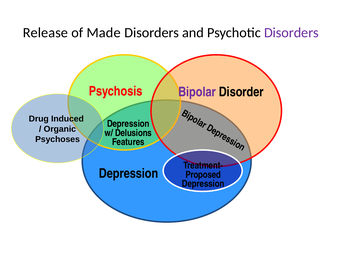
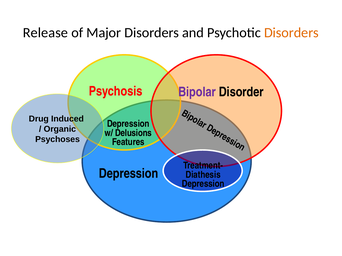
Made: Made -> Major
Disorders at (291, 33) colour: purple -> orange
Proposed: Proposed -> Diathesis
